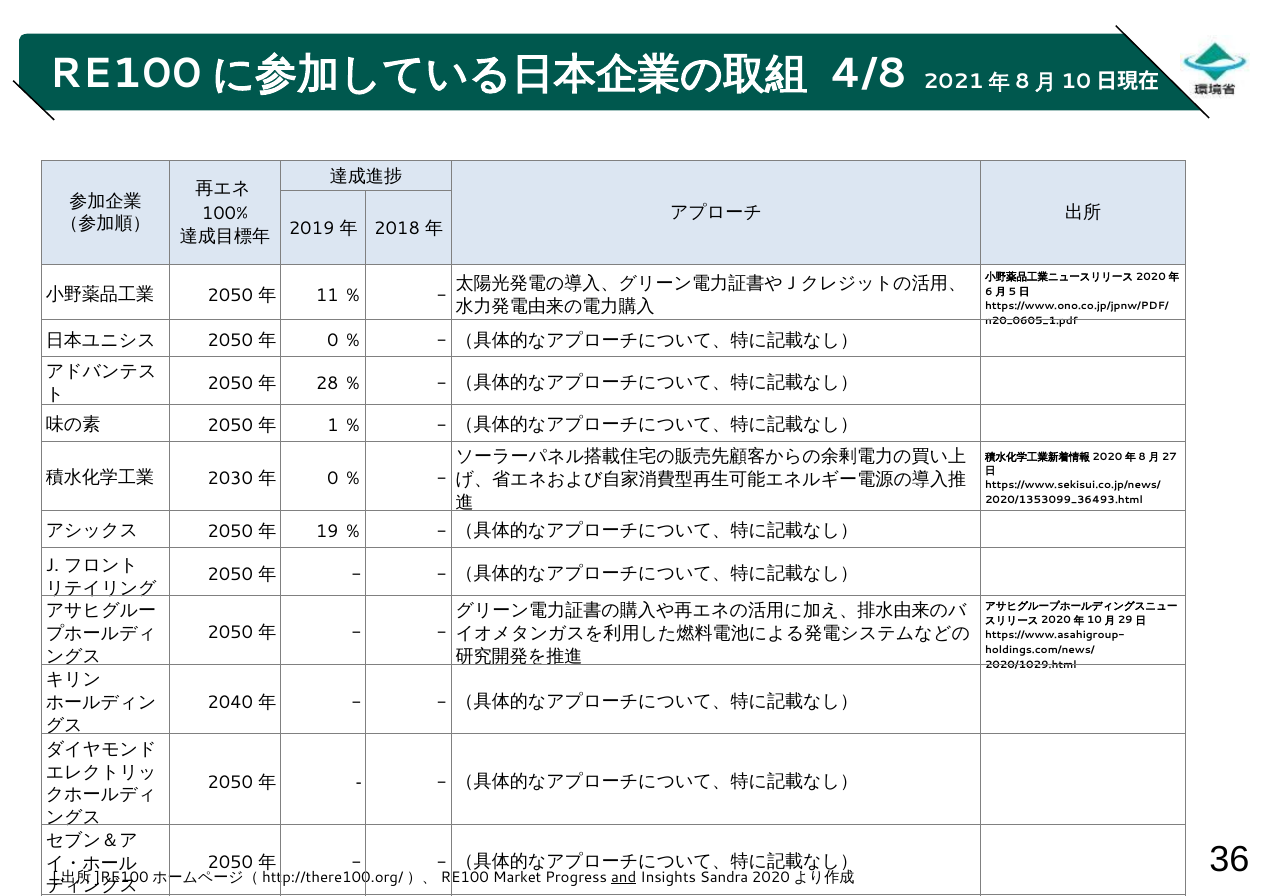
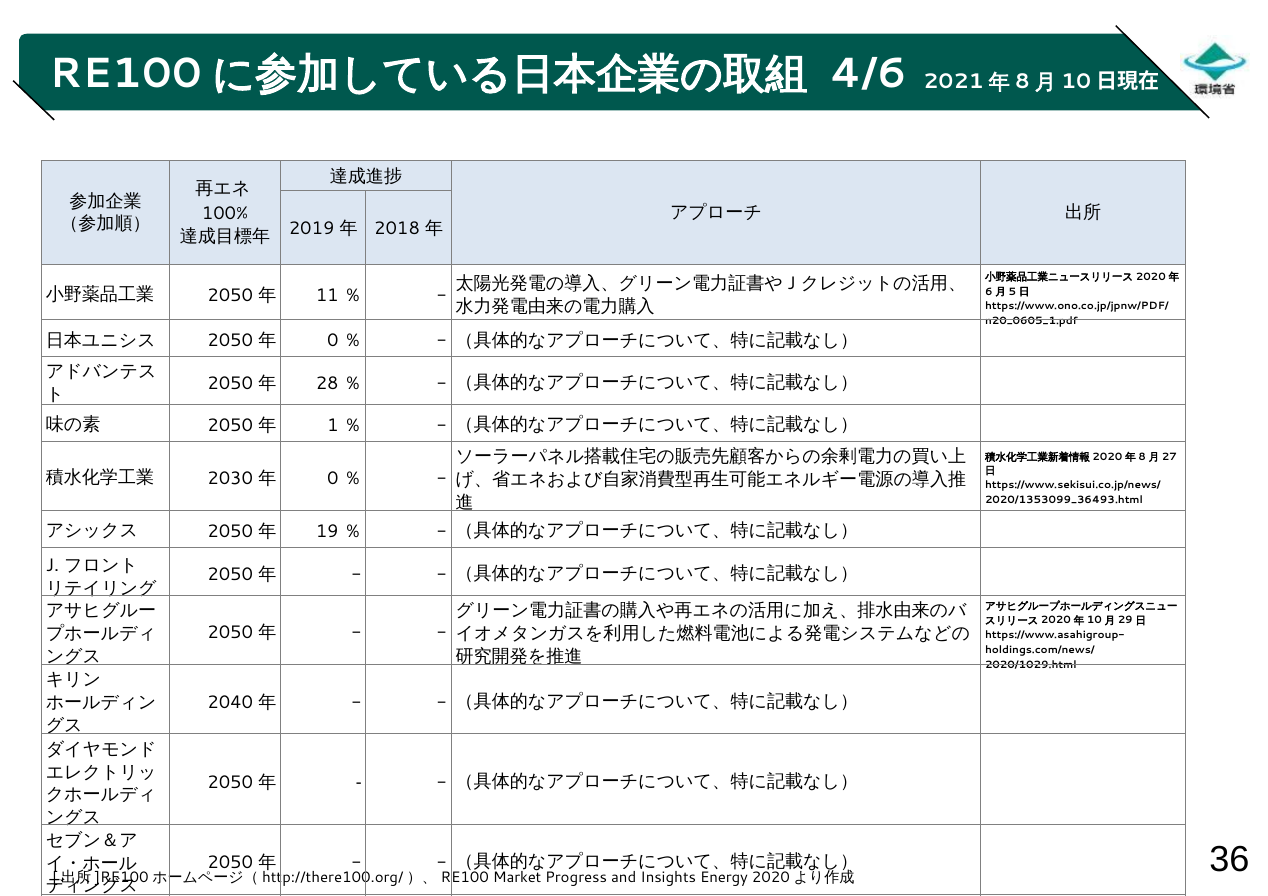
4/8: 4/8 -> 4/6
and underline: present -> none
Sandra: Sandra -> Energy
